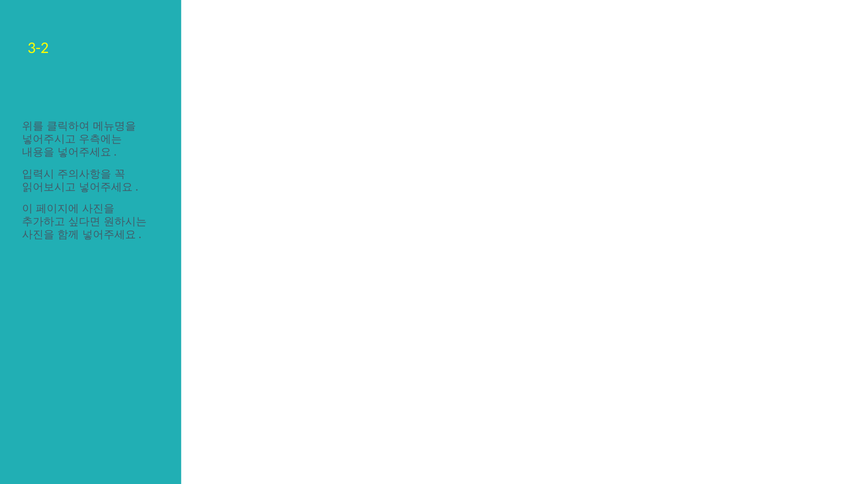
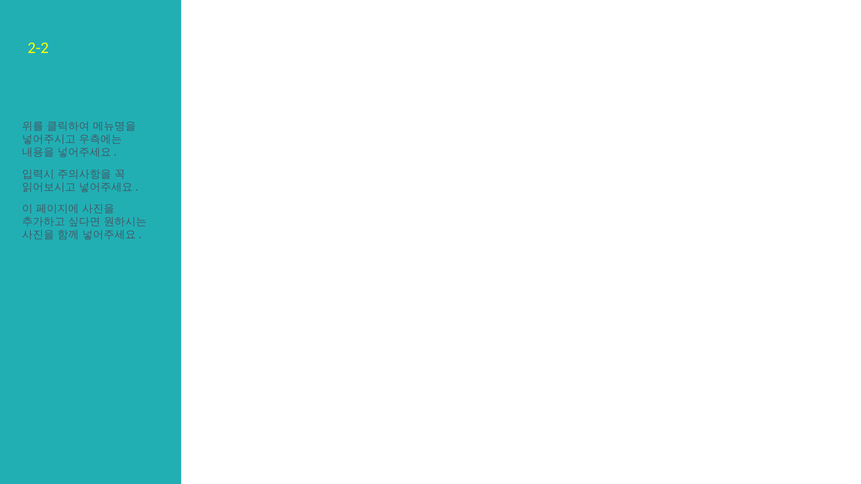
3-2: 3-2 -> 2-2
